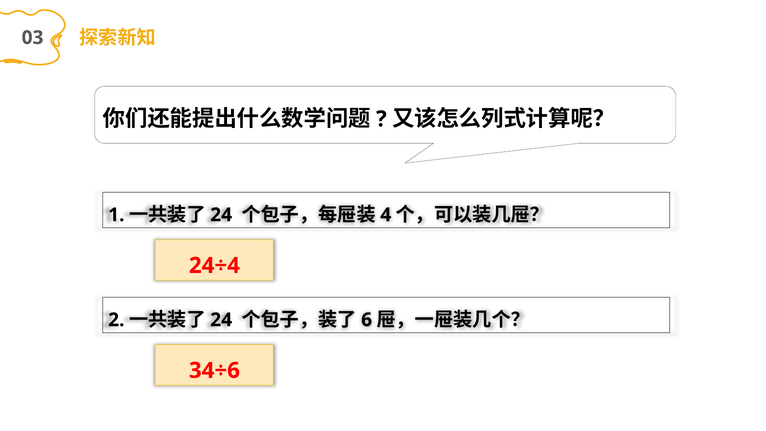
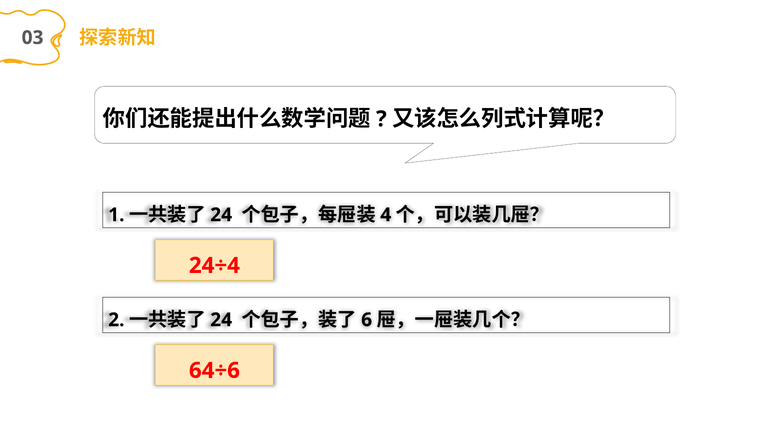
34÷6: 34÷6 -> 64÷6
